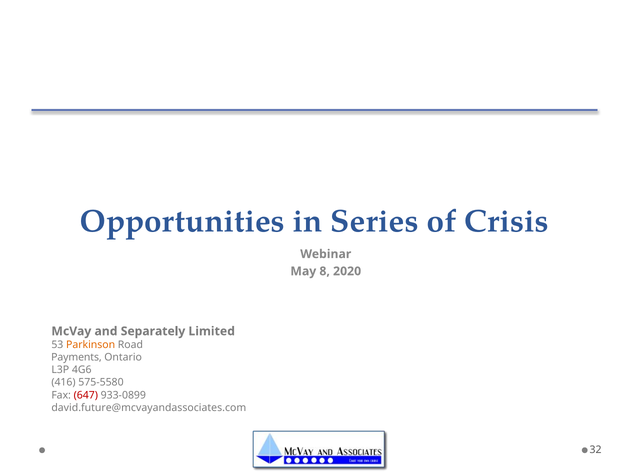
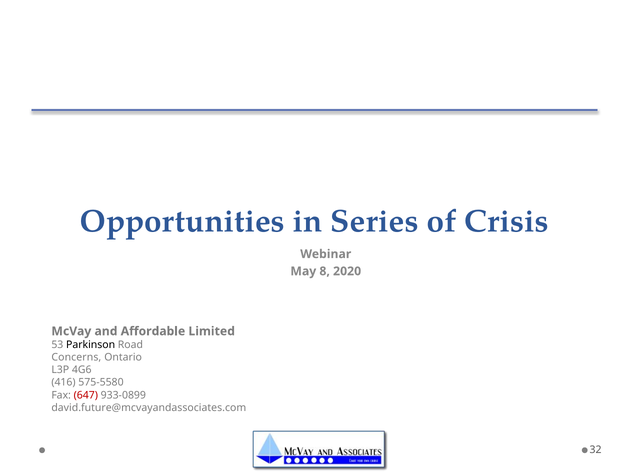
Separately: Separately -> Affordable
Parkinson colour: orange -> black
Payments: Payments -> Concerns
